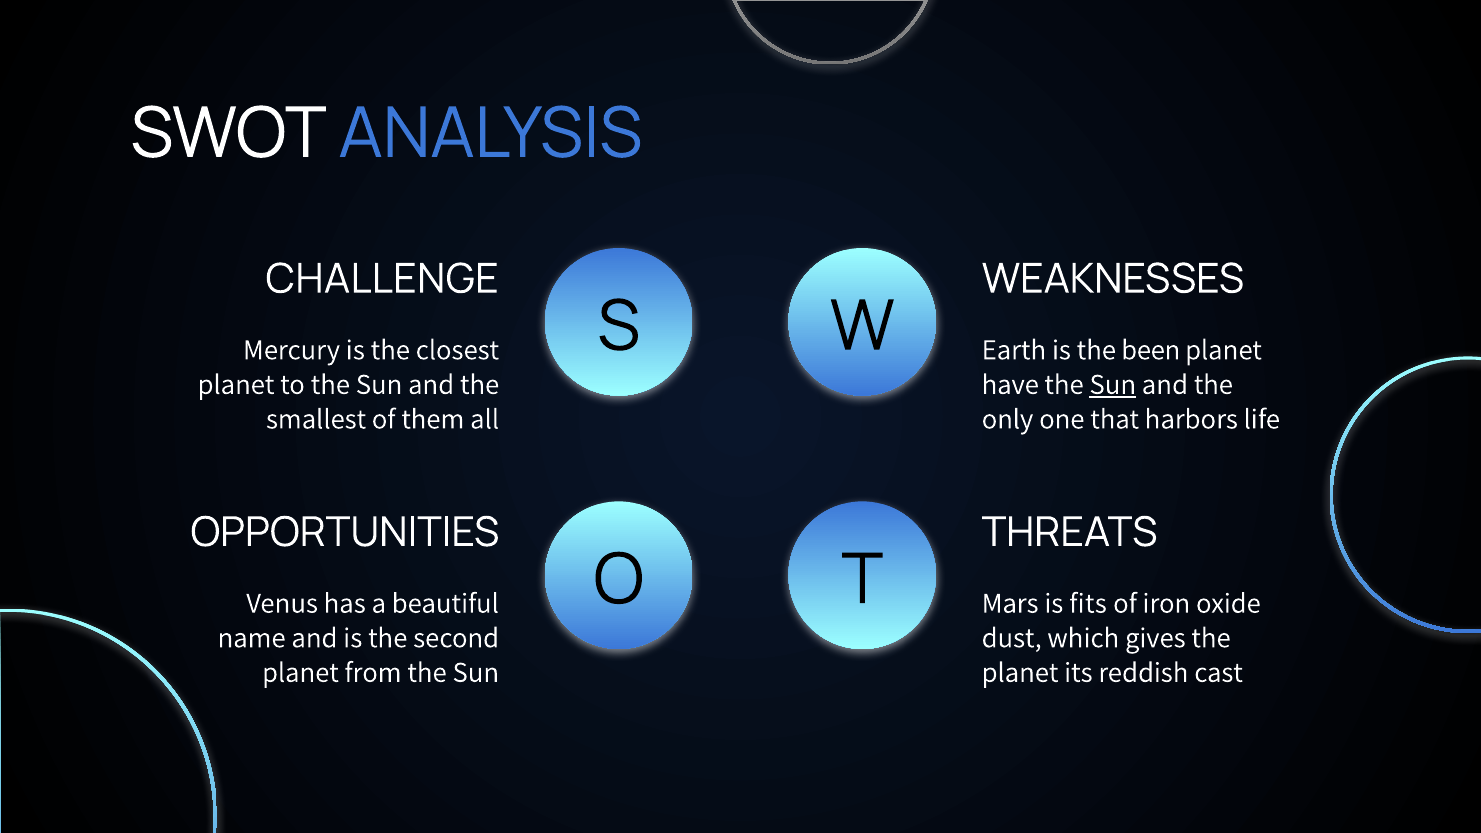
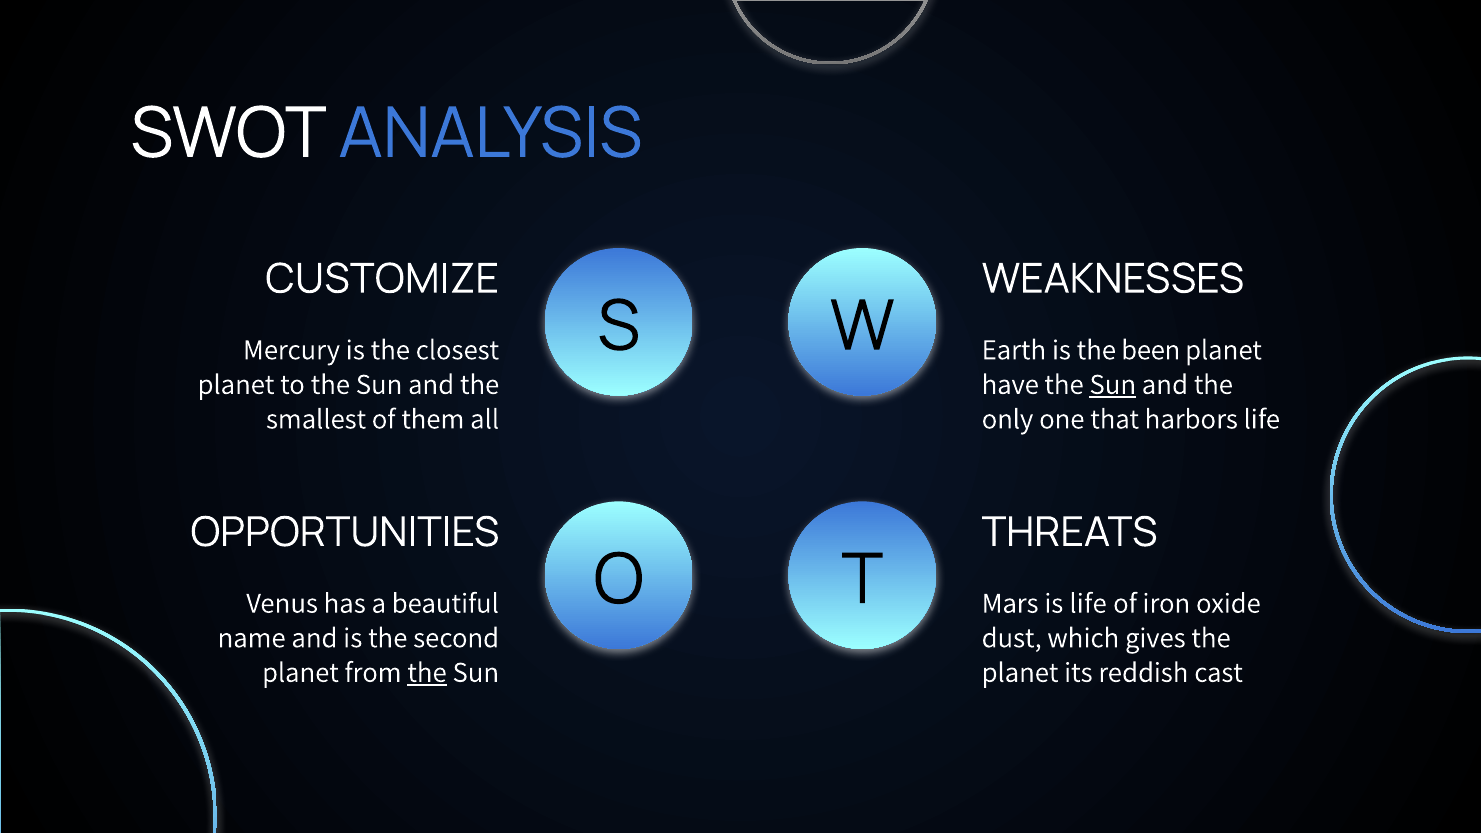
CHALLENGE: CHALLENGE -> CUSTOMIZE
is fits: fits -> life
the at (427, 672) underline: none -> present
